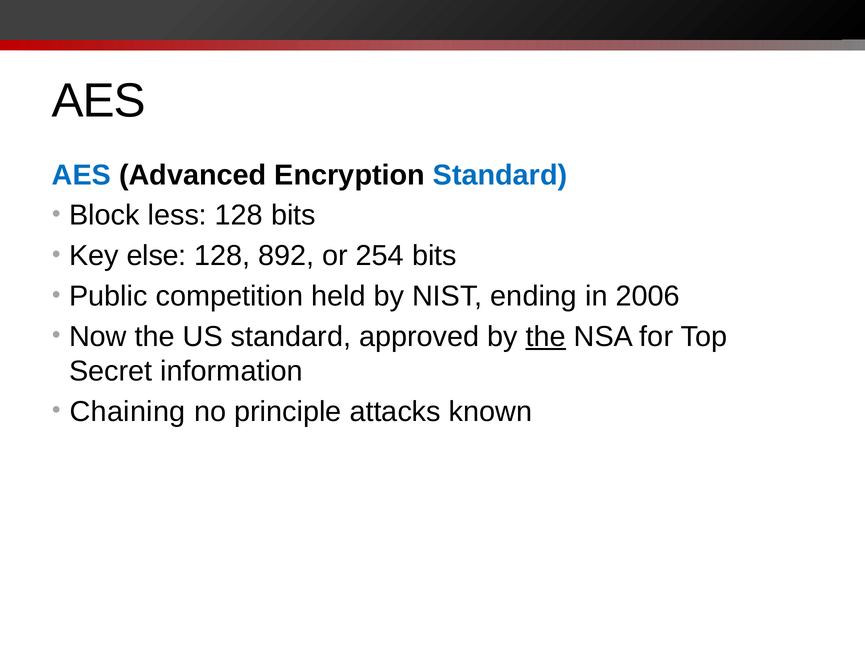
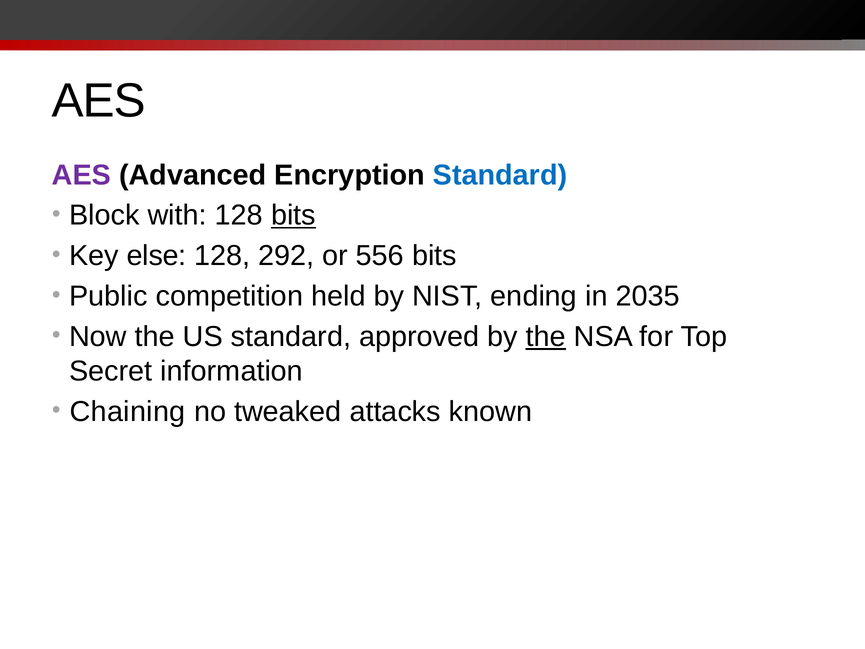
AES at (81, 175) colour: blue -> purple
less: less -> with
bits at (293, 215) underline: none -> present
892: 892 -> 292
254: 254 -> 556
2006: 2006 -> 2035
principle: principle -> tweaked
